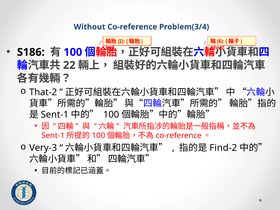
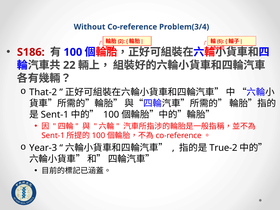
S186 colour: black -> red
Very-3: Very-3 -> Year-3
Find-2: Find-2 -> True-2
